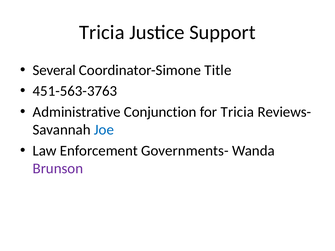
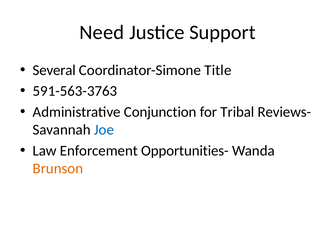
Tricia at (102, 32): Tricia -> Need
451-563-3763: 451-563-3763 -> 591-563-3763
for Tricia: Tricia -> Tribal
Governments-: Governments- -> Opportunities-
Brunson colour: purple -> orange
